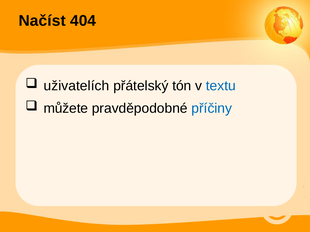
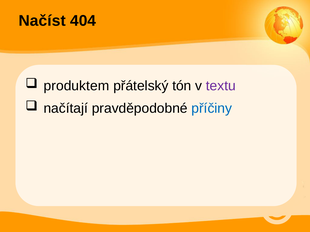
uživatelích: uživatelích -> produktem
textu colour: blue -> purple
můžete: můžete -> načítají
